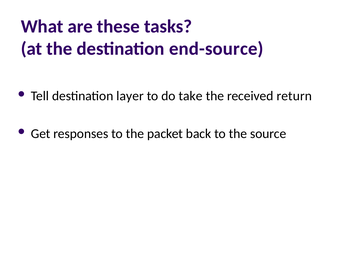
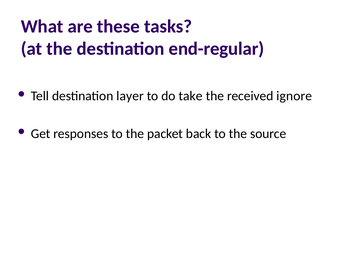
end-source: end-source -> end-regular
return: return -> ignore
